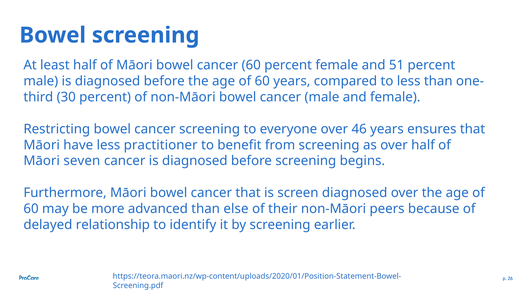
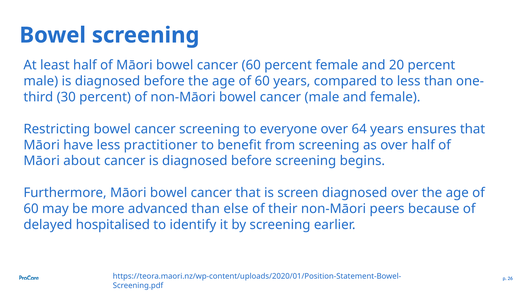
51: 51 -> 20
46: 46 -> 64
seven: seven -> about
relationship: relationship -> hospitalised
